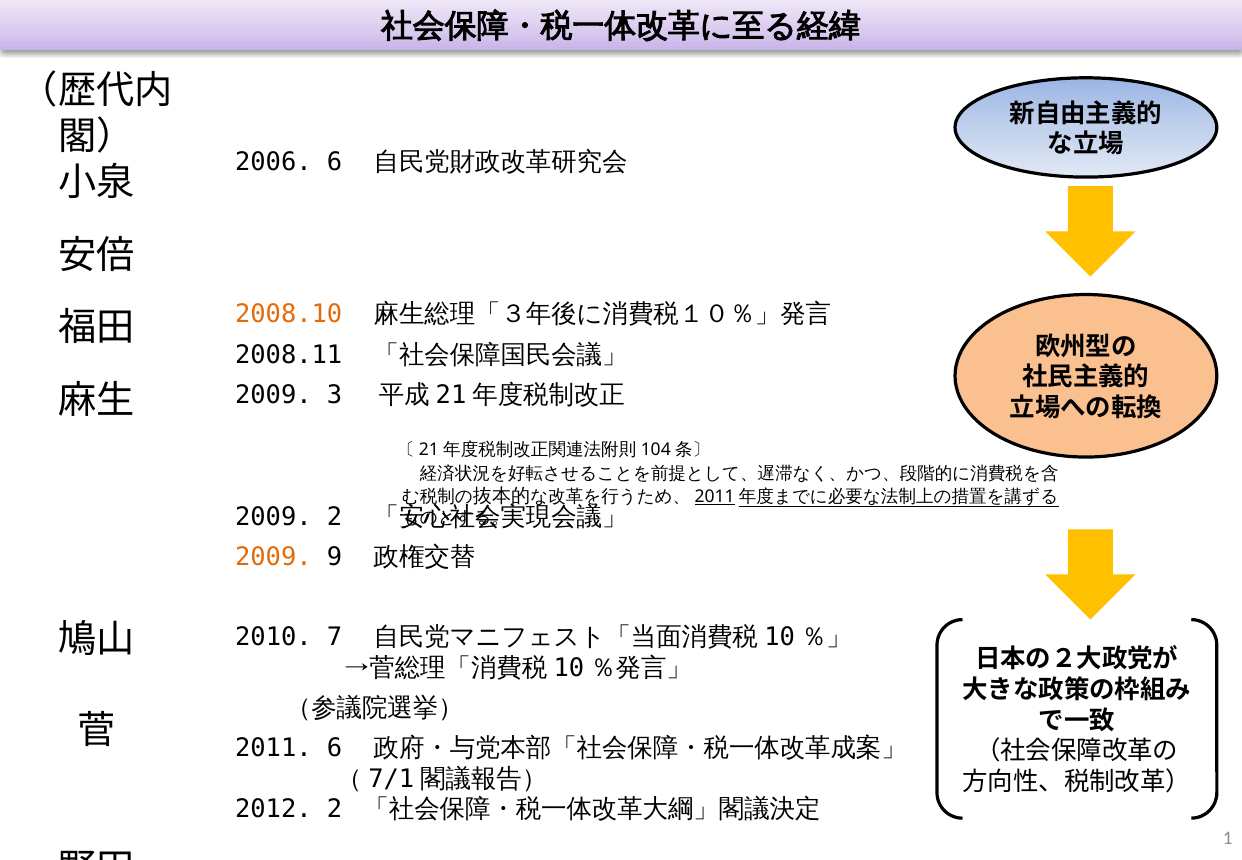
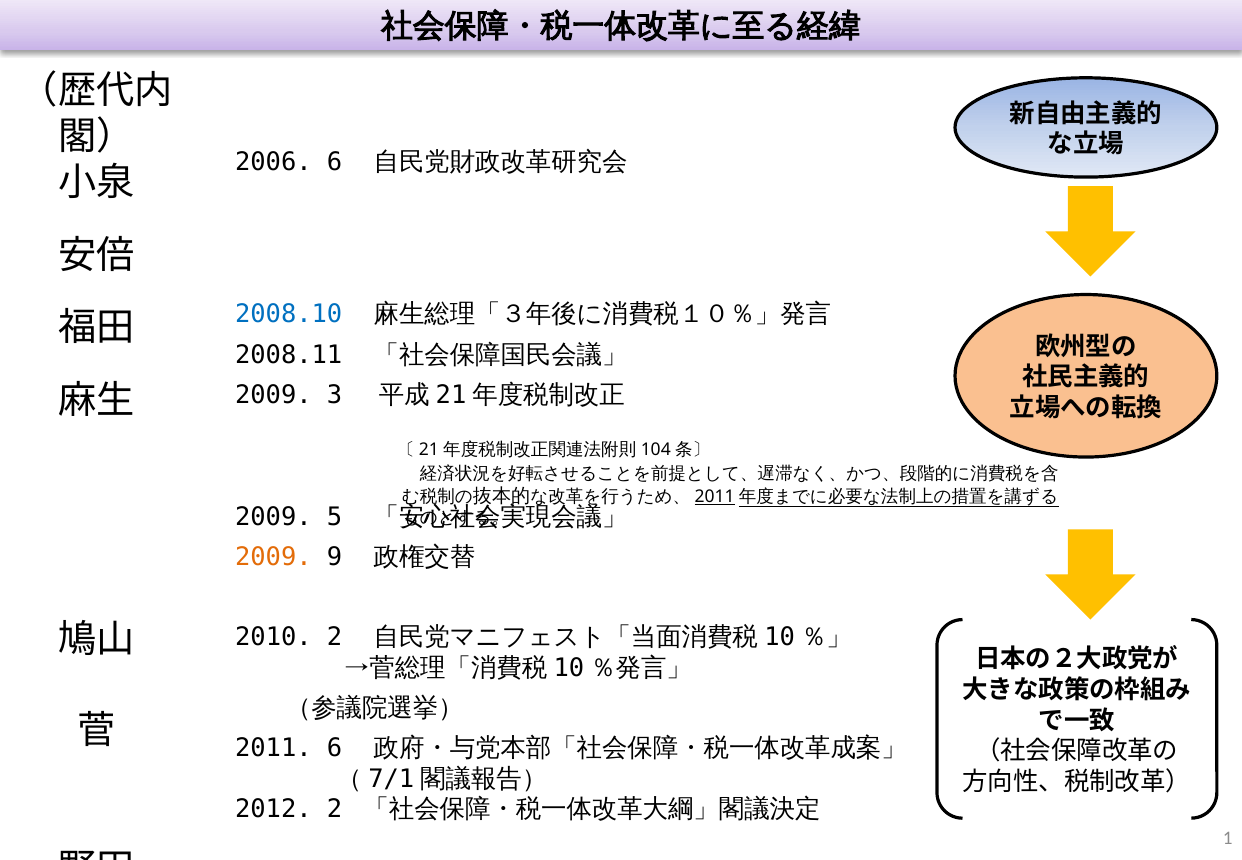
2008.10 colour: orange -> blue
2009 2: 2 -> 5
7 at (334, 637): 7 -> 2
